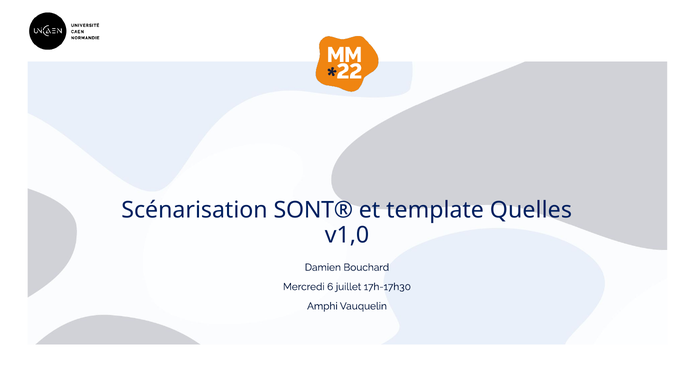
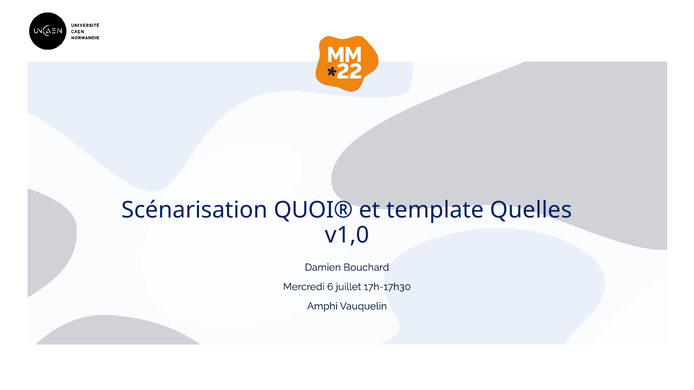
SONT®: SONT® -> QUOI®
